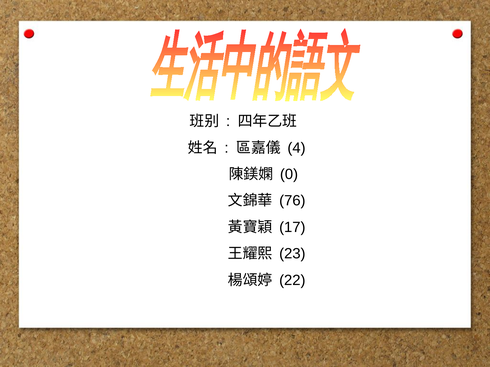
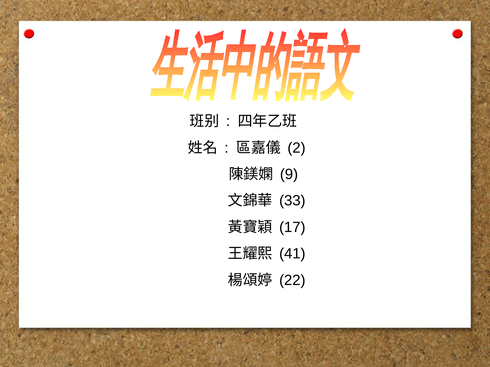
4: 4 -> 2
0: 0 -> 9
76: 76 -> 33
23: 23 -> 41
